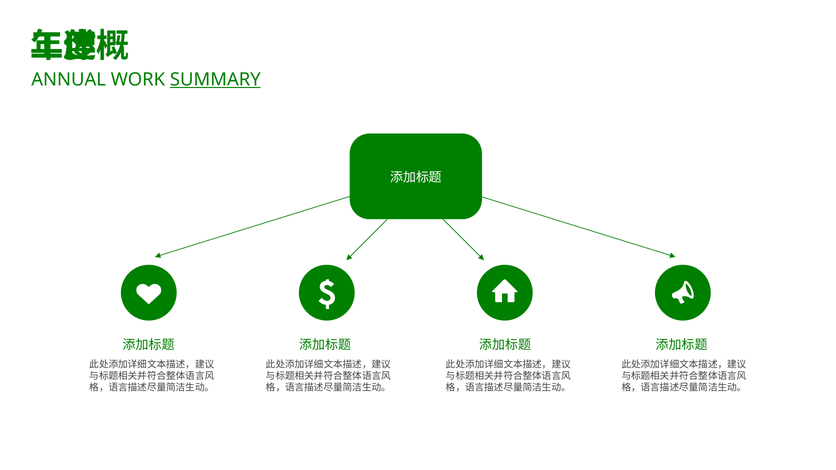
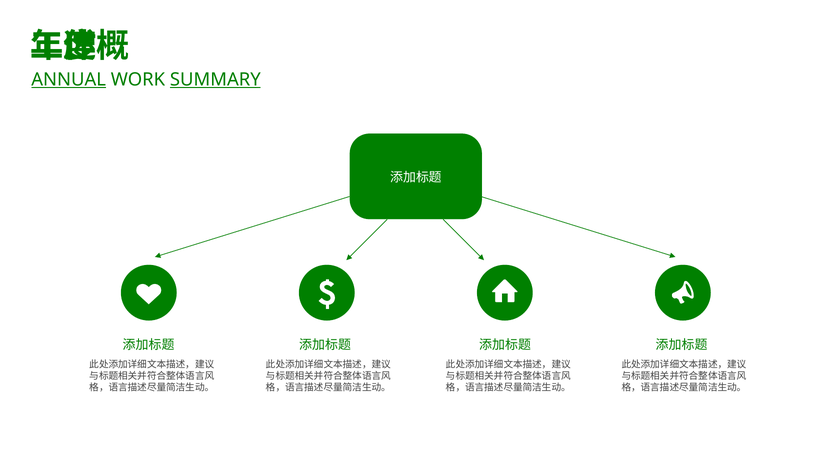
ANNUAL underline: none -> present
